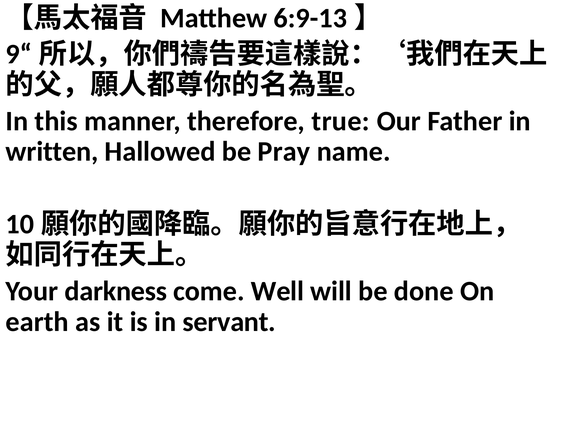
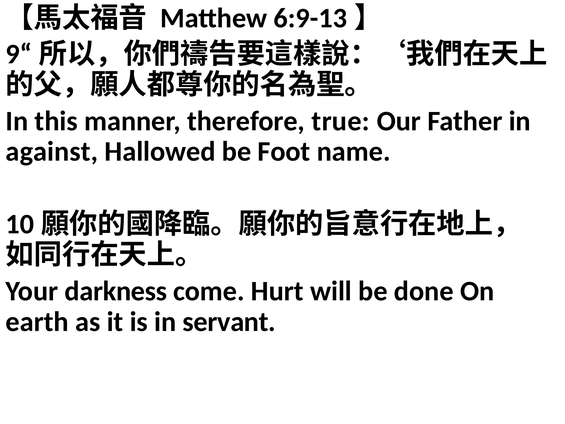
written: written -> against
Pray: Pray -> Foot
Well: Well -> Hurt
